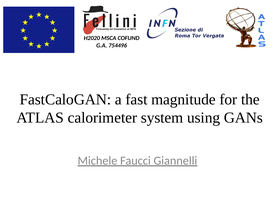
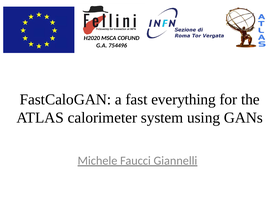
magnitude: magnitude -> everything
